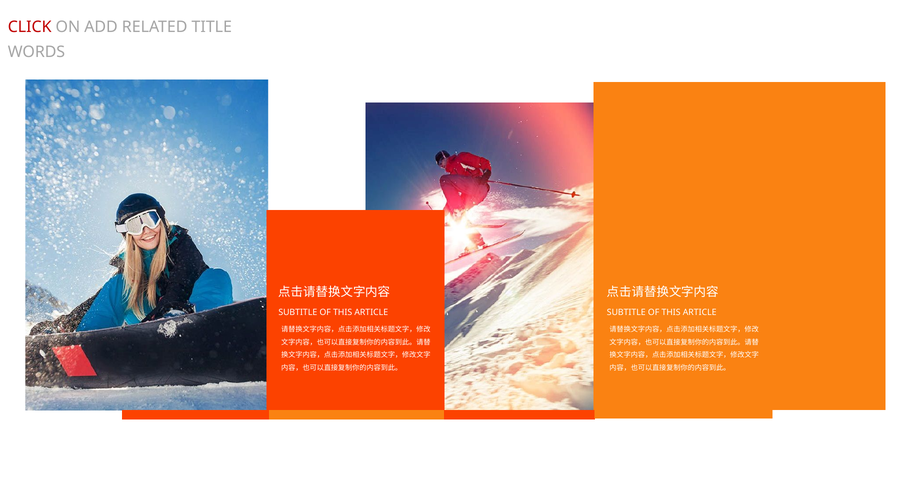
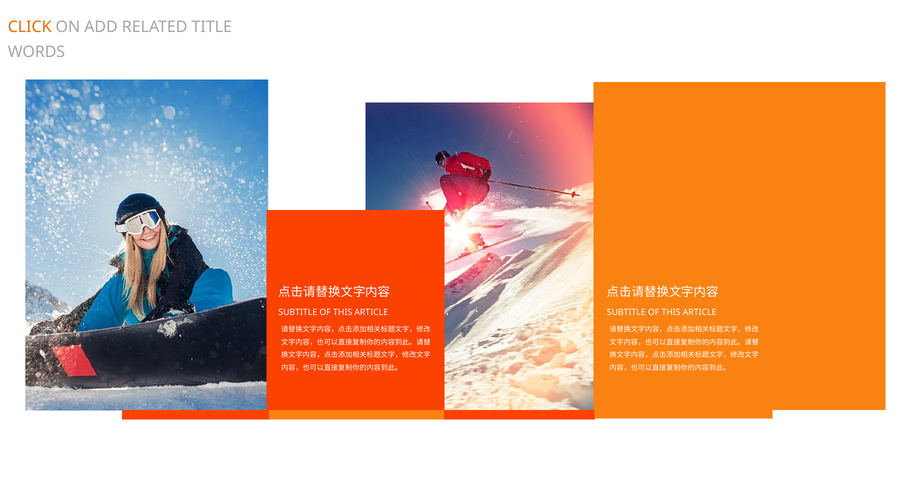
CLICK colour: red -> orange
